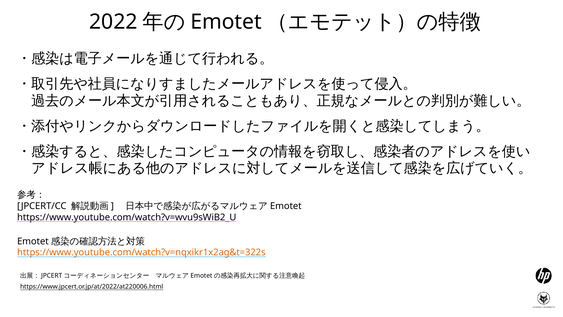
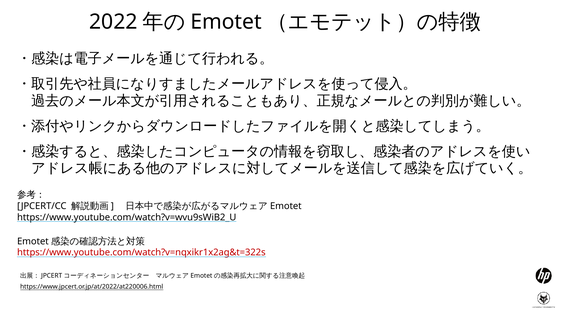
https://www.youtube.com/watch?v=nqxikr1x2ag&t=322s colour: orange -> red
